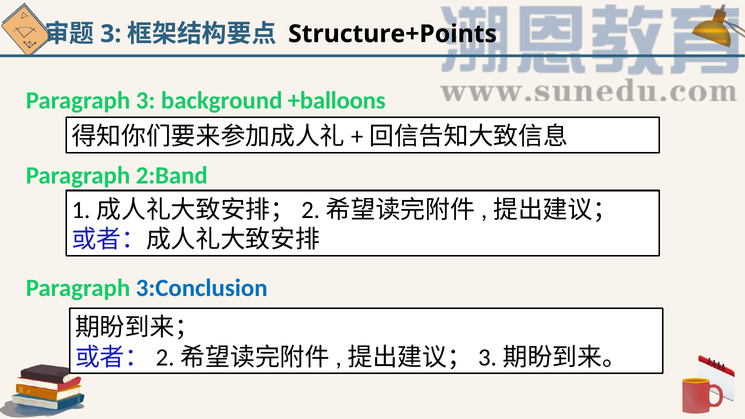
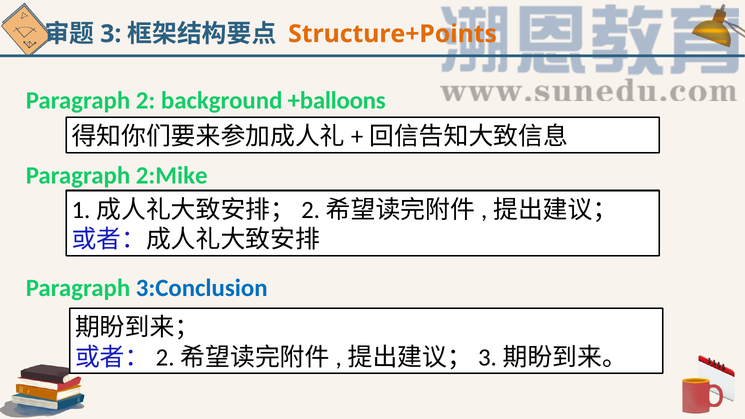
Structure+Points colour: black -> orange
Paragraph 3: 3 -> 2
2:Band: 2:Band -> 2:Mike
